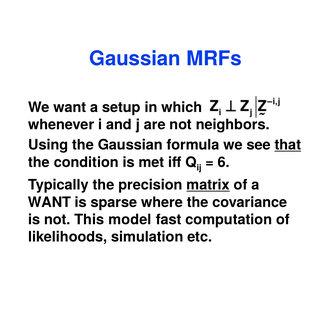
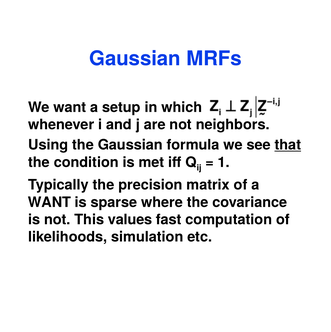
6: 6 -> 1
matrix underline: present -> none
model: model -> values
